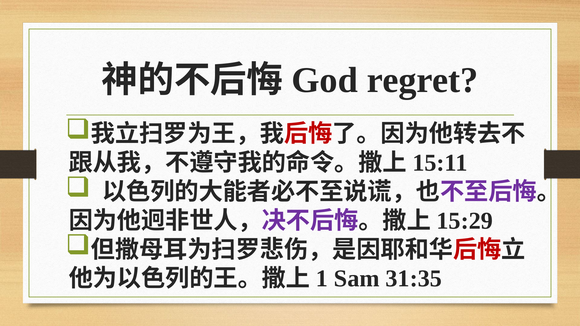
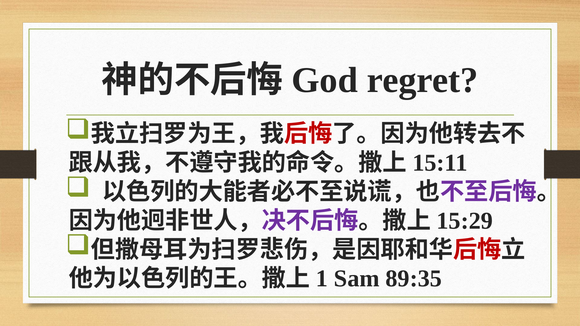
31:35: 31:35 -> 89:35
